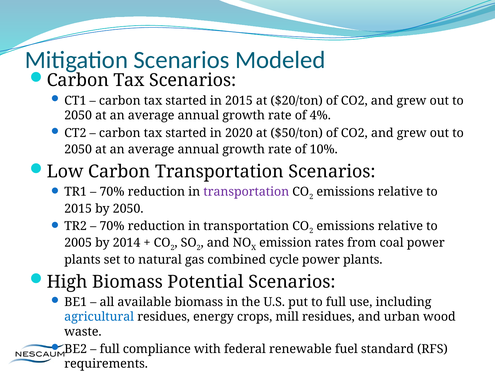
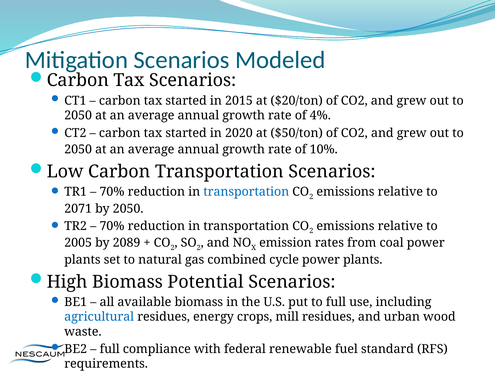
transportation at (246, 192) colour: purple -> blue
2015 at (78, 209): 2015 -> 2071
2014: 2014 -> 2089
